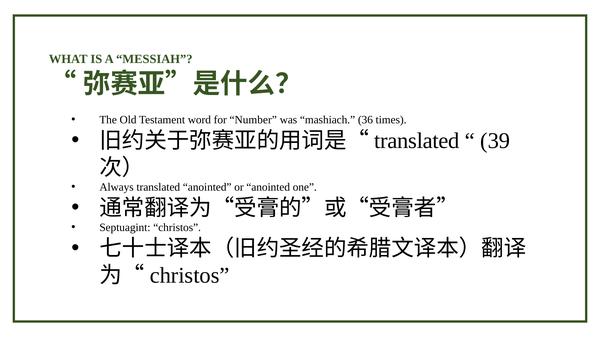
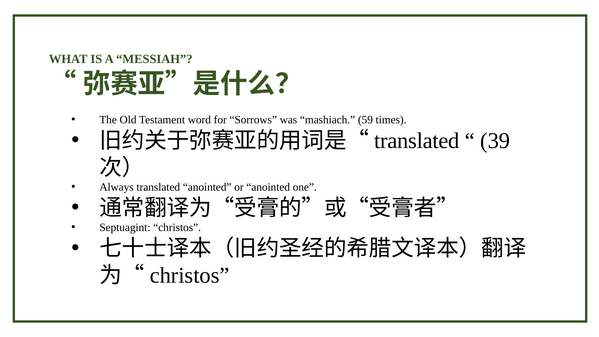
Number: Number -> Sorrows
36: 36 -> 59
